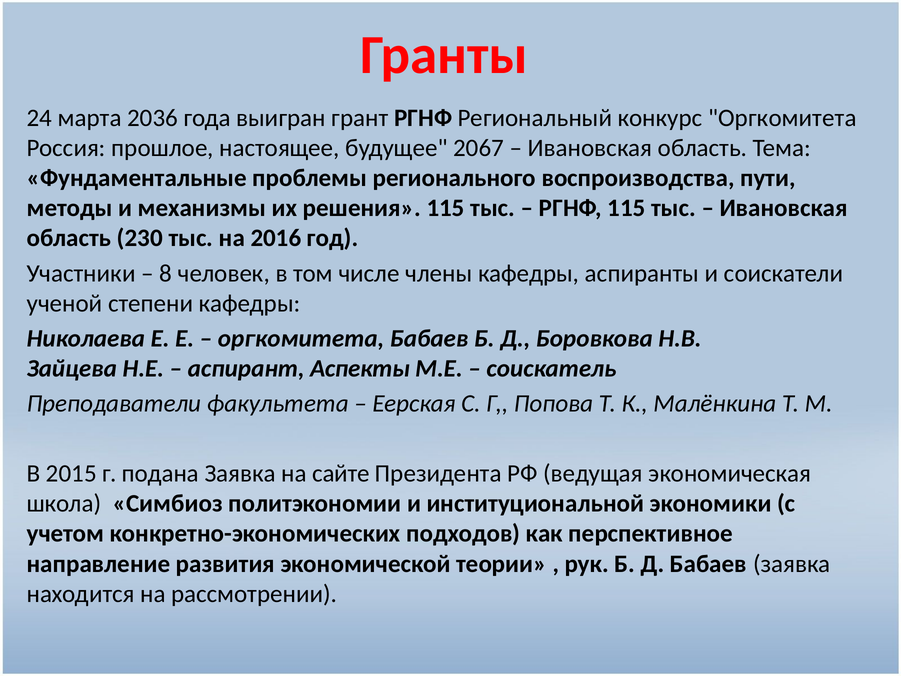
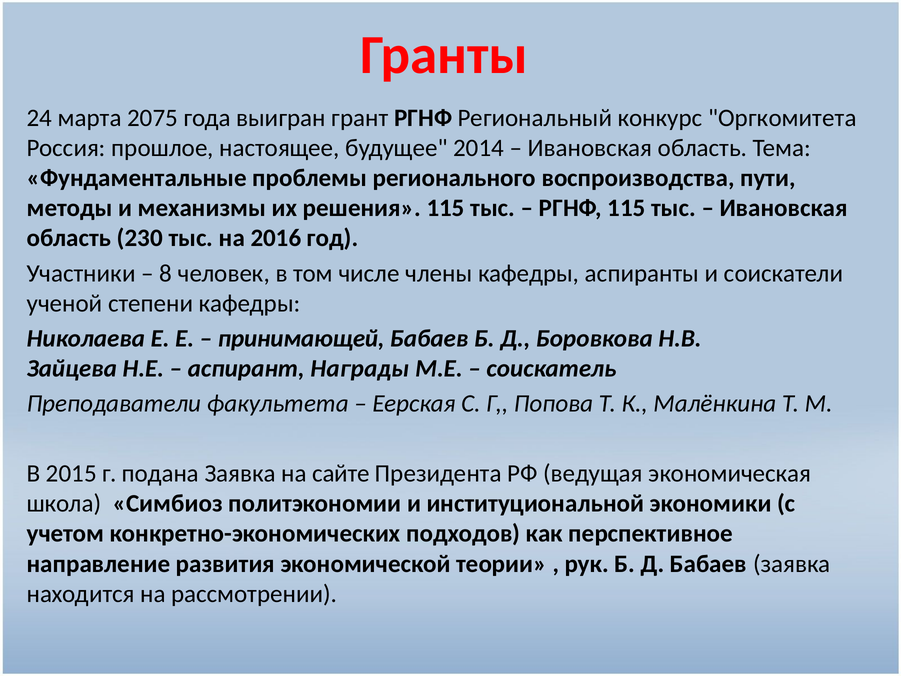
2036: 2036 -> 2075
2067: 2067 -> 2014
оргкомитета at (301, 338): оргкомитета -> принимающей
Аспекты: Аспекты -> Награды
